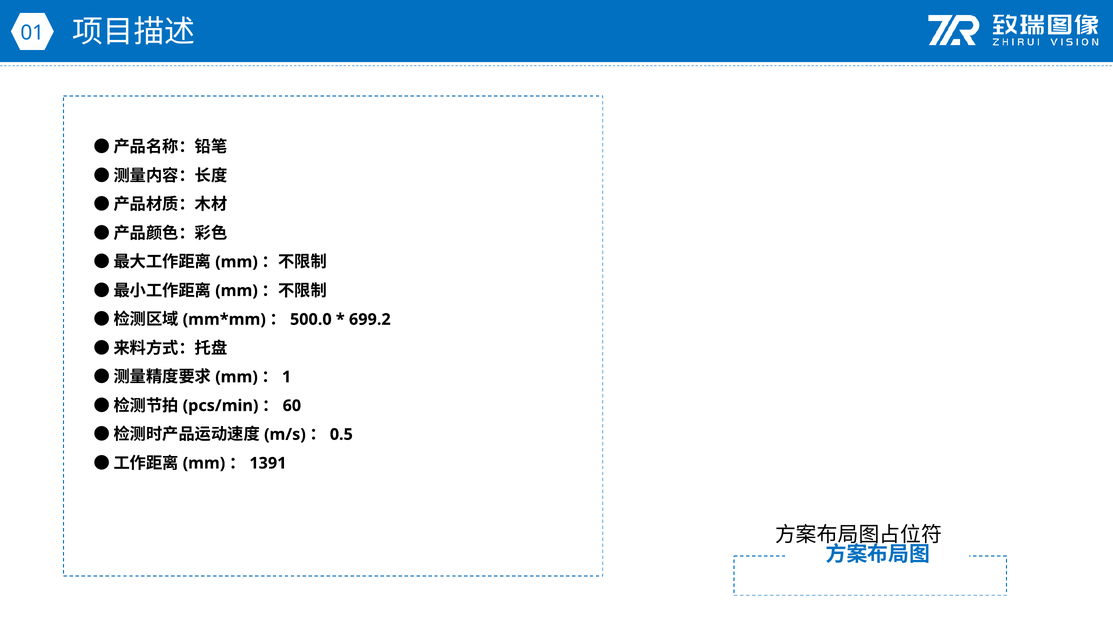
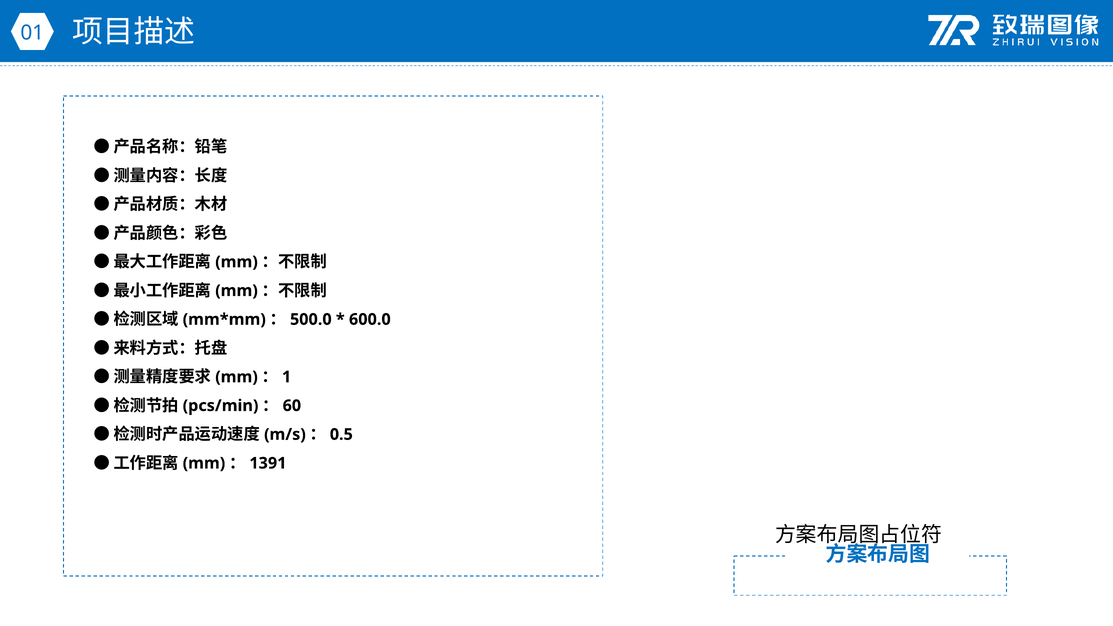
699.2: 699.2 -> 600.0
